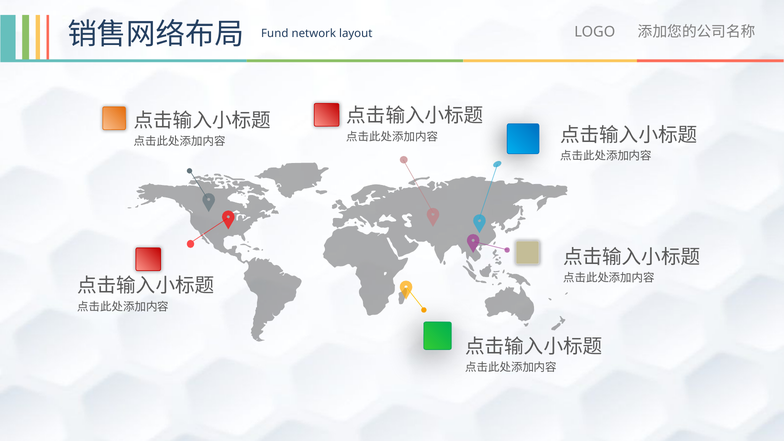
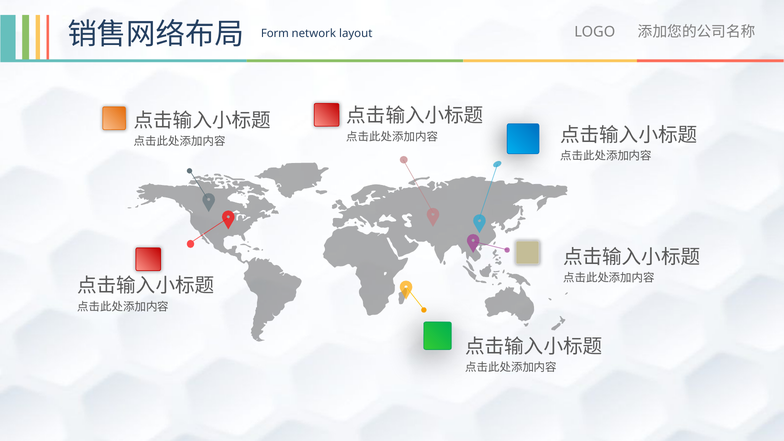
Fund: Fund -> Form
